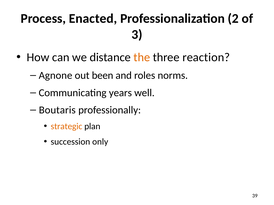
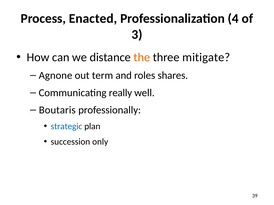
2: 2 -> 4
reaction: reaction -> mitigate
been: been -> term
norms: norms -> shares
years: years -> really
strategic colour: orange -> blue
